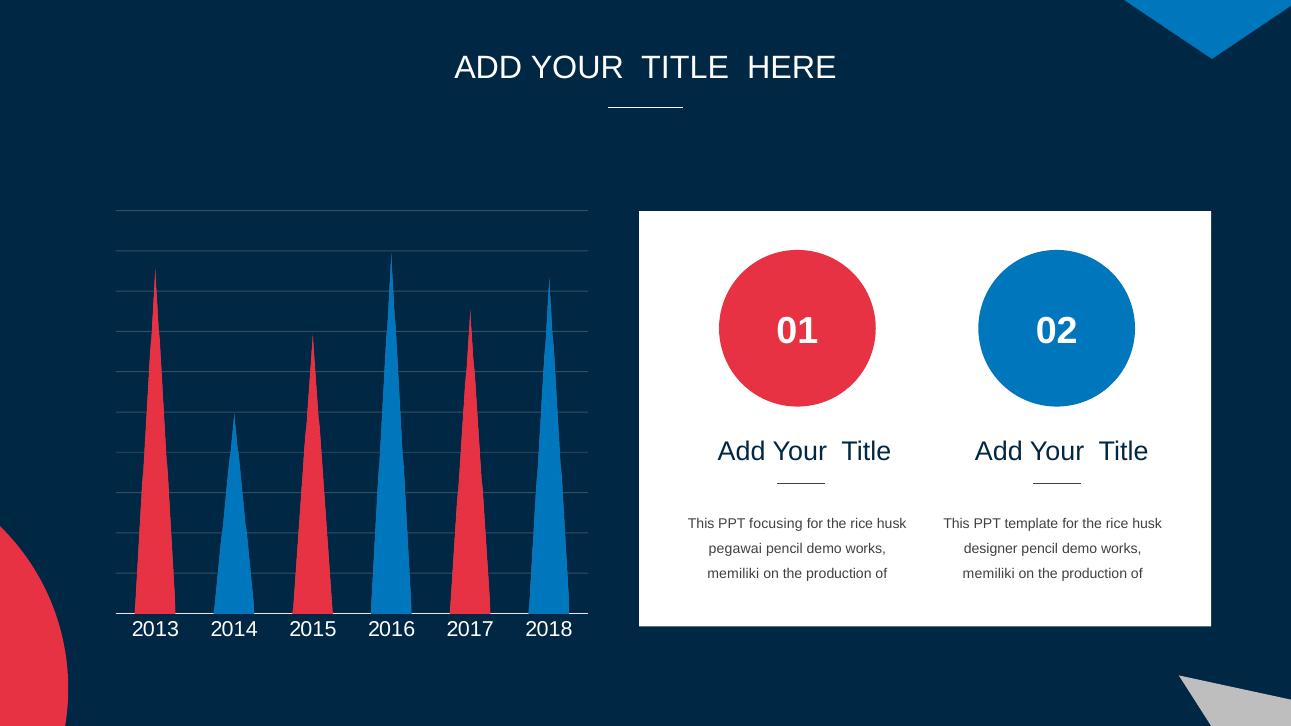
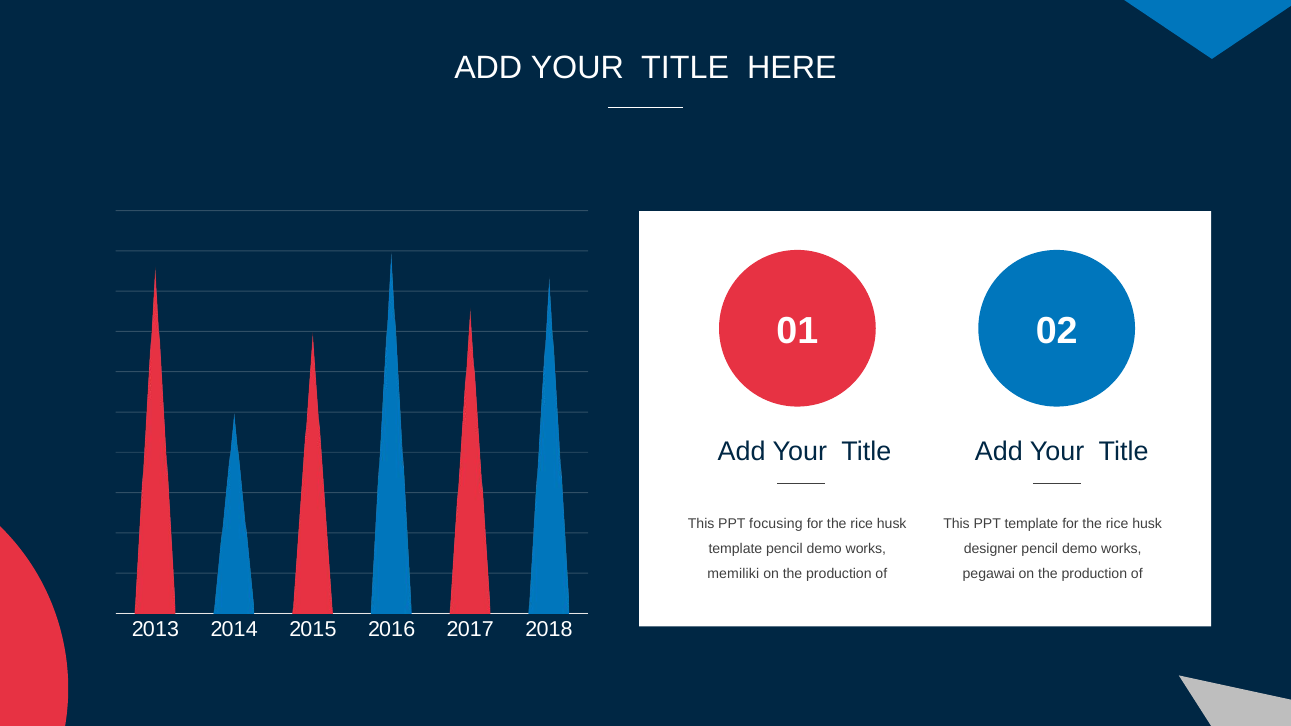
pegawai at (735, 549): pegawai -> template
memiliki at (989, 574): memiliki -> pegawai
